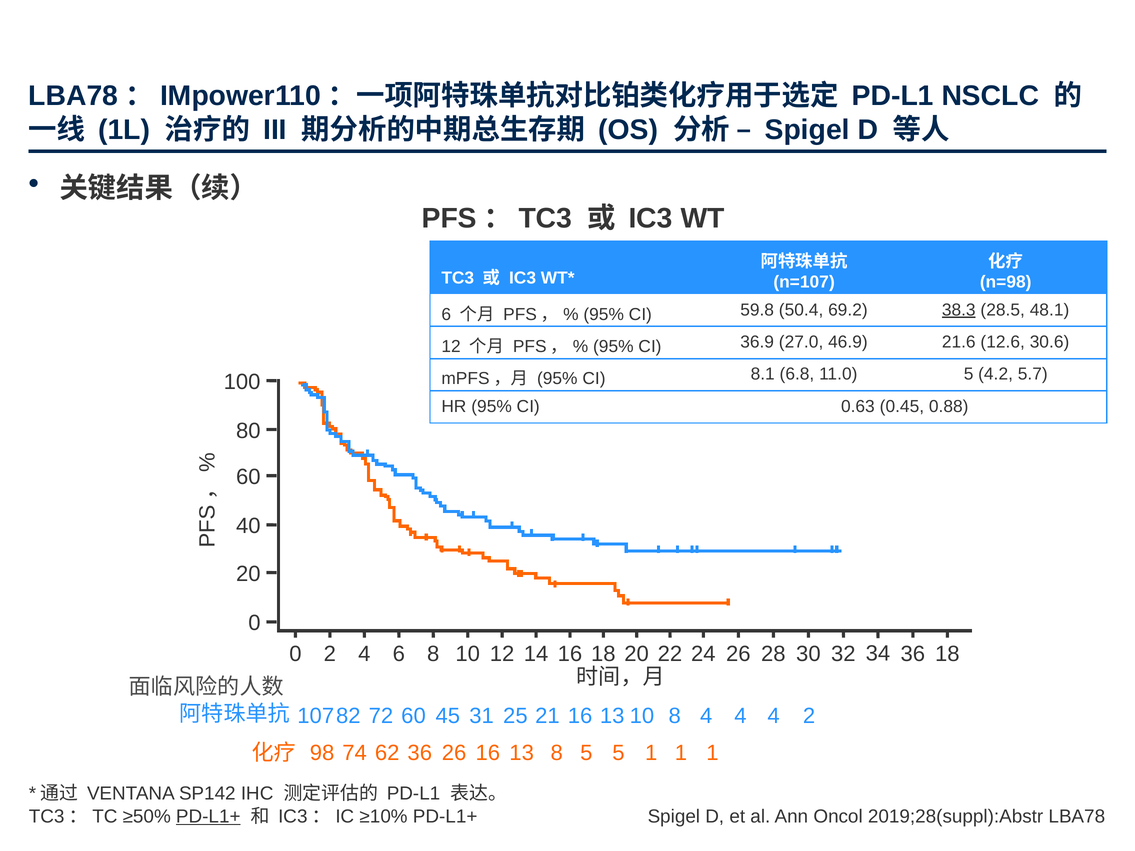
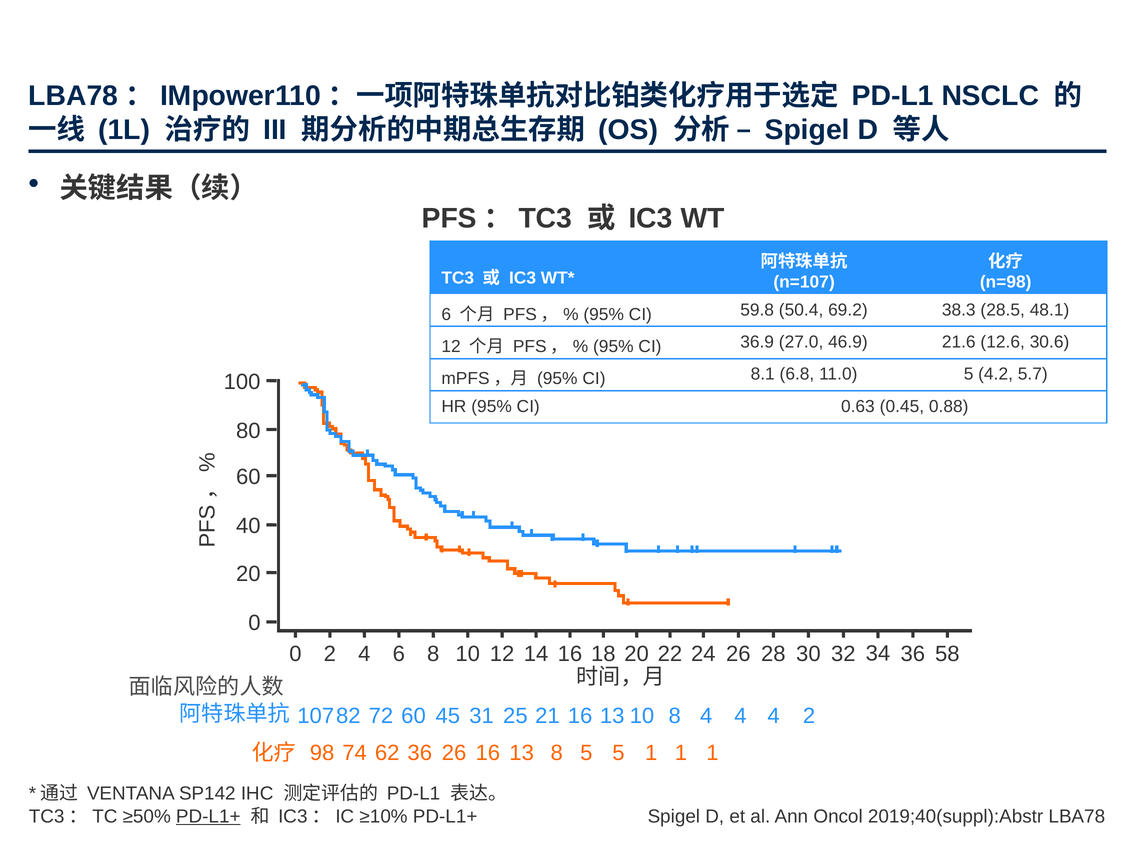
38.3 underline: present -> none
36 18: 18 -> 58
2019;28(suppl):Abstr: 2019;28(suppl):Abstr -> 2019;40(suppl):Abstr
